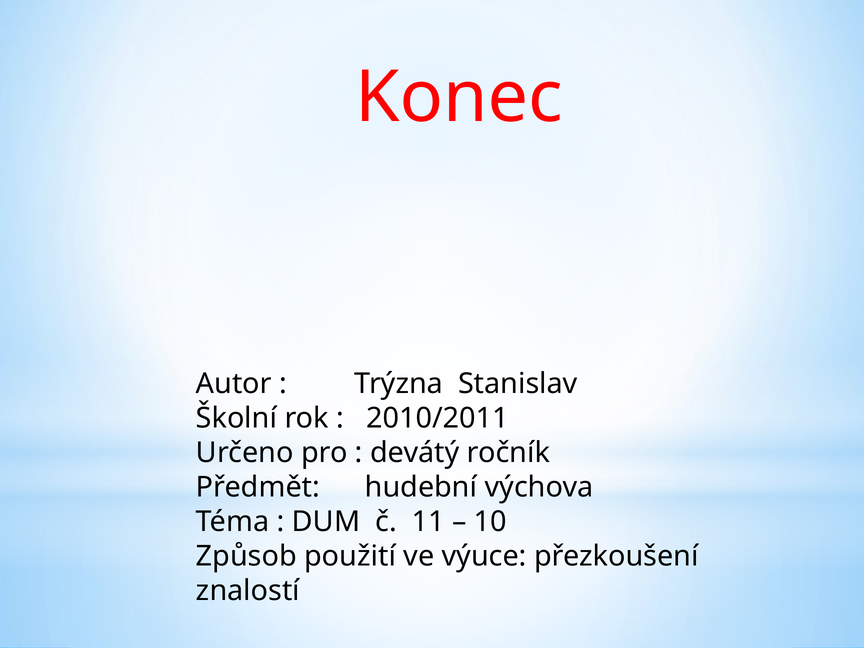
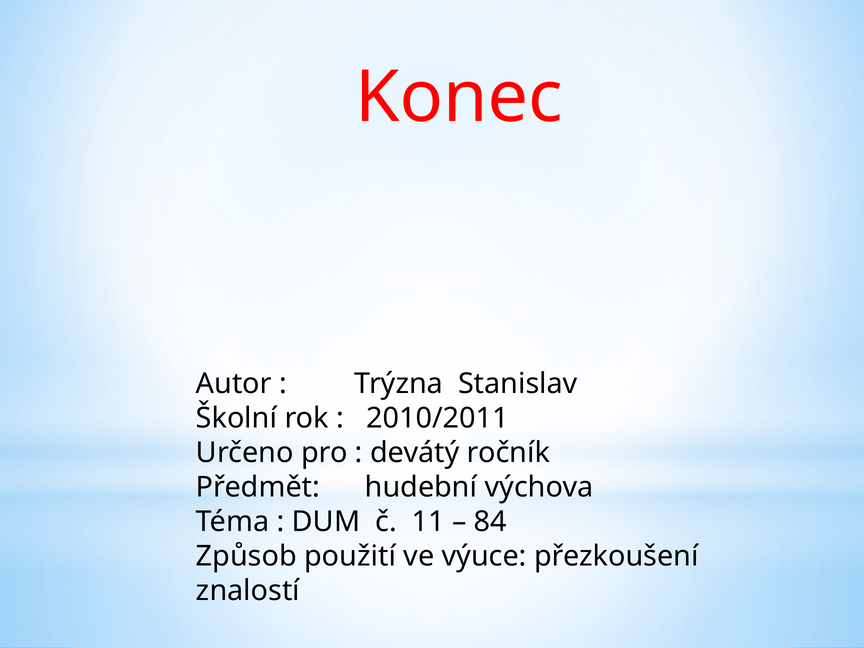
10: 10 -> 84
